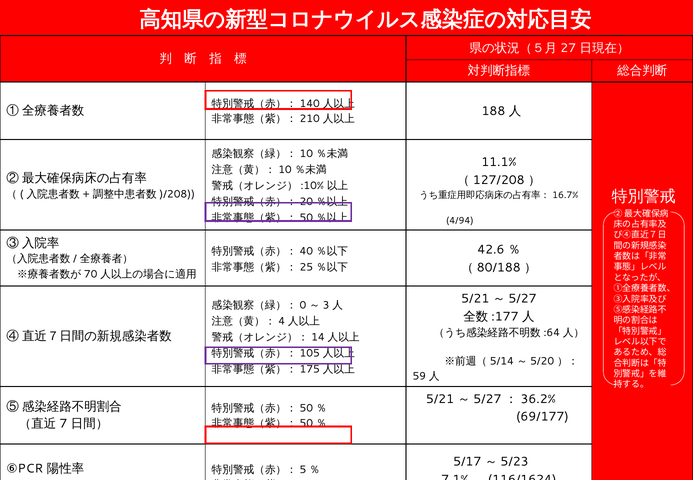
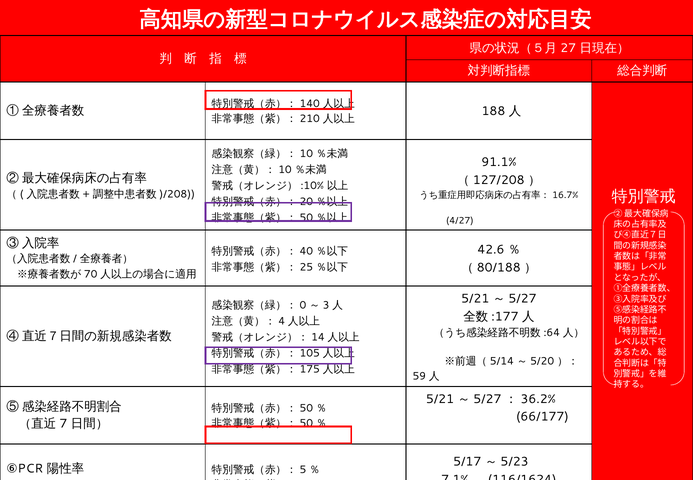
11.1%: 11.1% -> 91.1%
4/94: 4/94 -> 4/27
69/177: 69/177 -> 66/177
